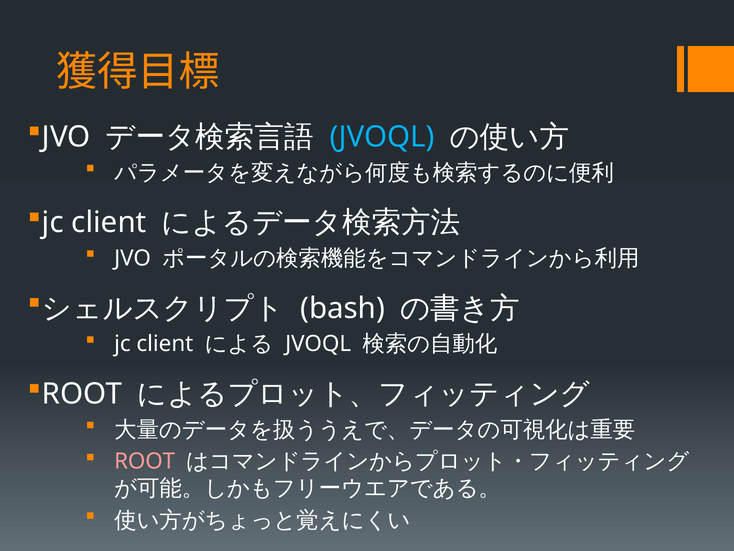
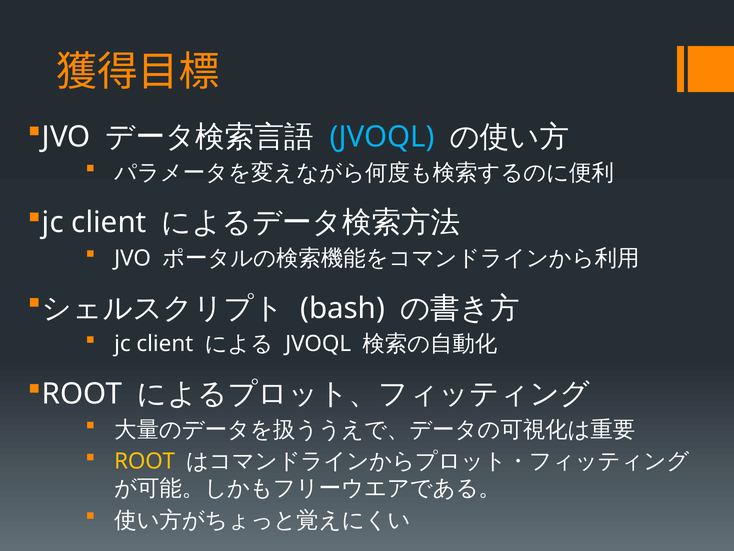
ROOT at (145, 461) colour: pink -> yellow
